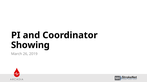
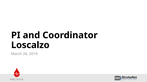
Showing: Showing -> Loscalzo
